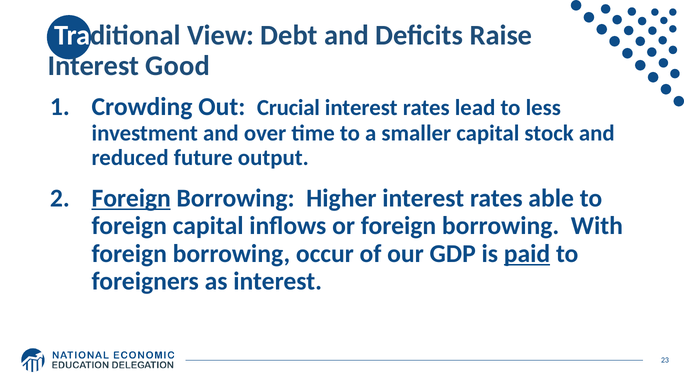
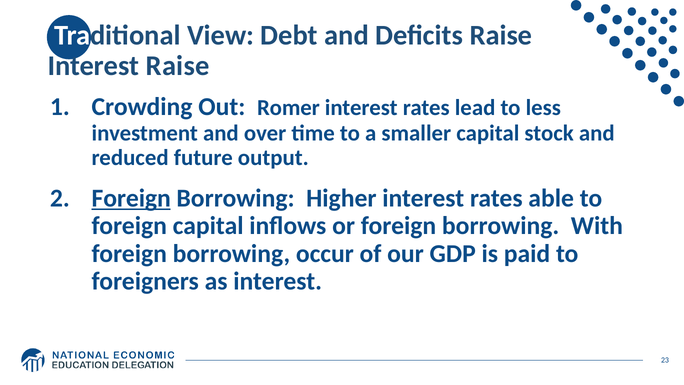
Interest Good: Good -> Raise
Crucial: Crucial -> Romer
paid underline: present -> none
